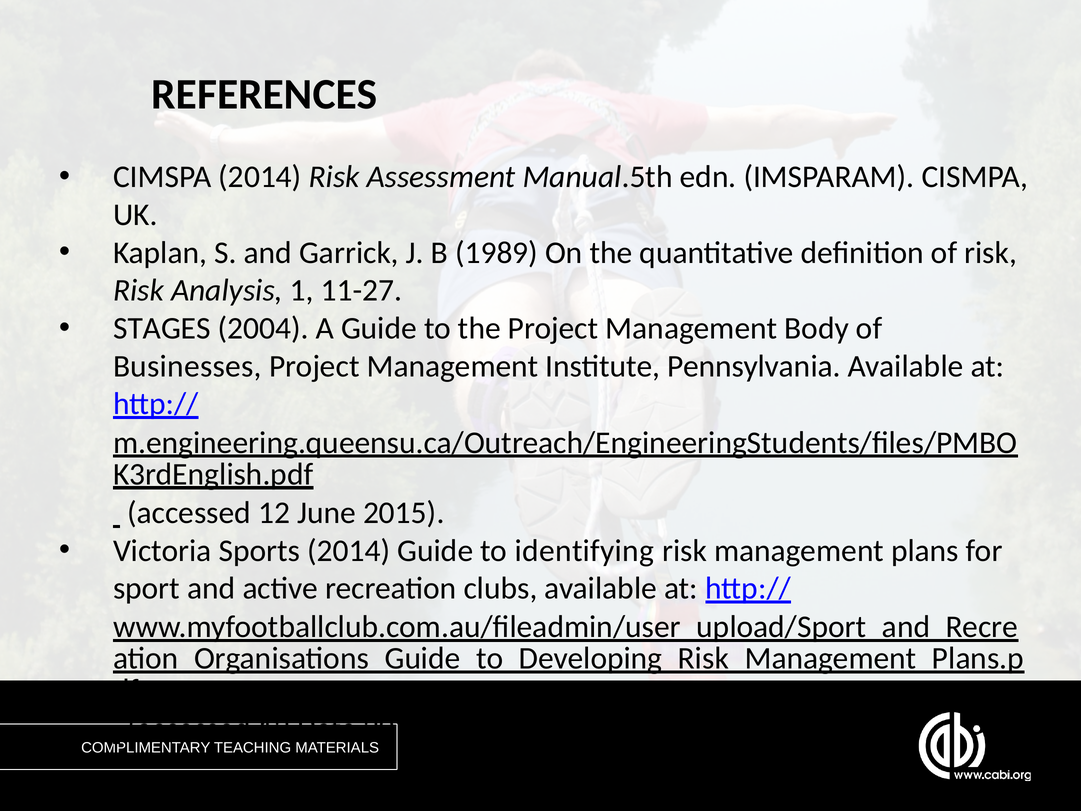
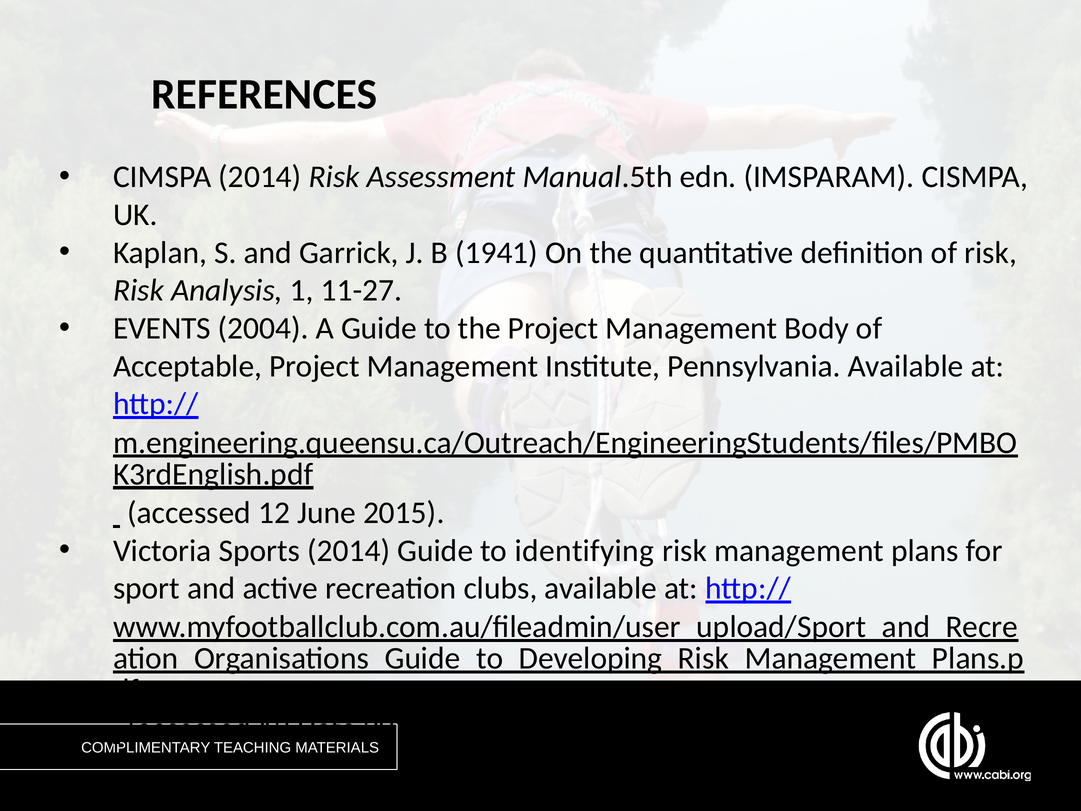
1989: 1989 -> 1941
STAGES: STAGES -> EVENTS
Businesses: Businesses -> Acceptable
